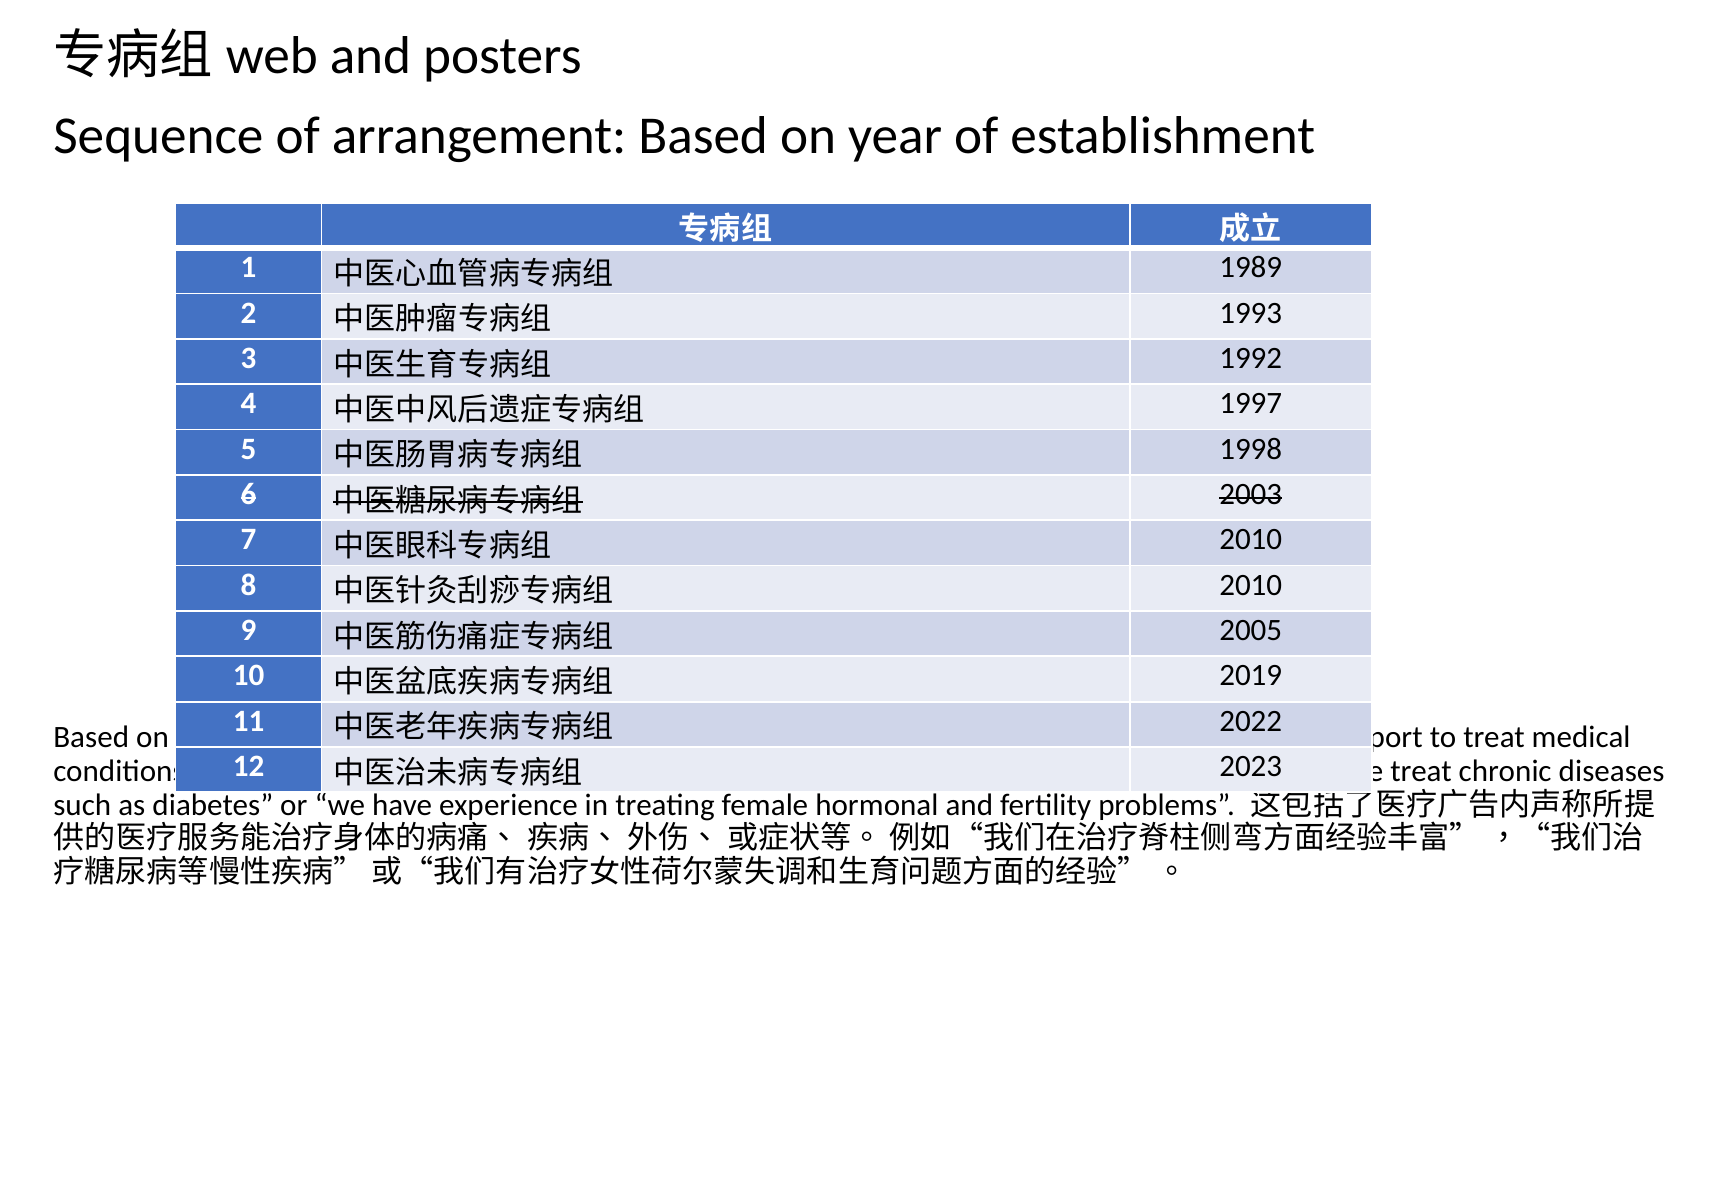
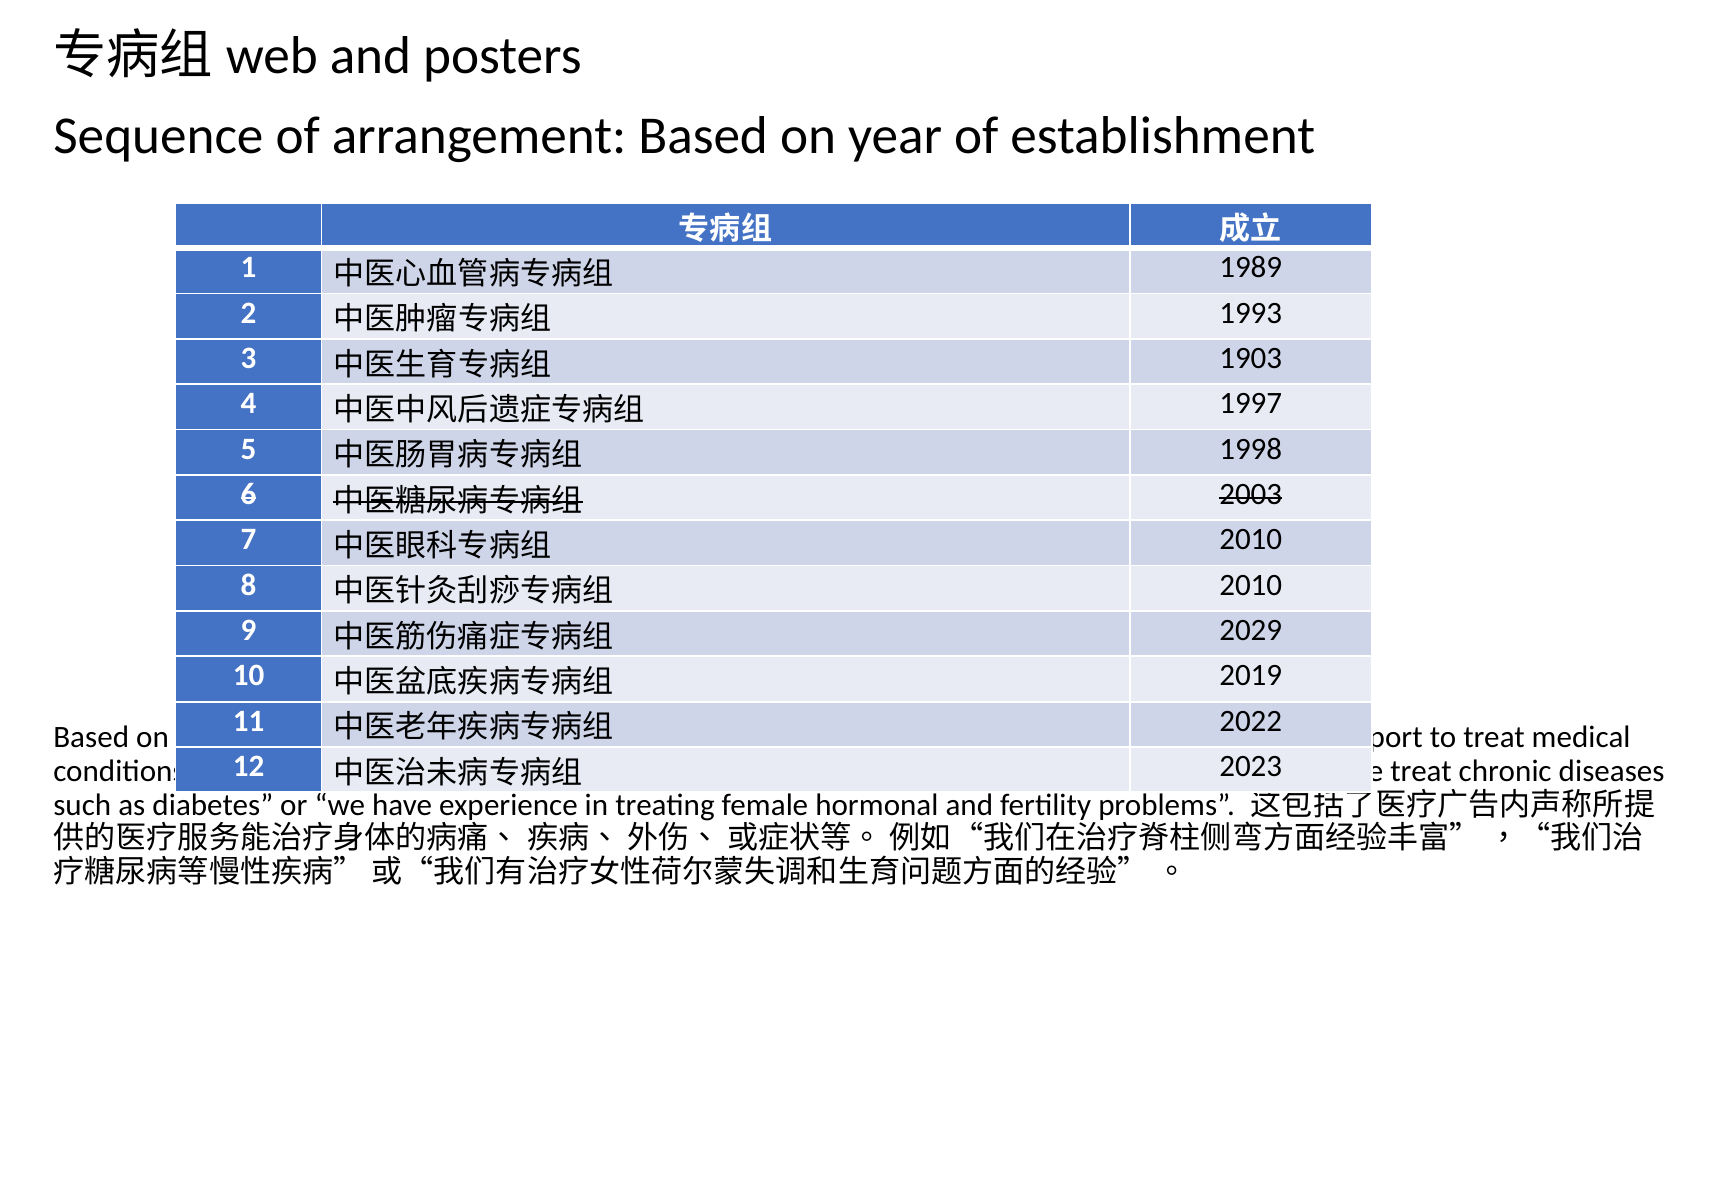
1992: 1992 -> 1903
2005: 2005 -> 2029
